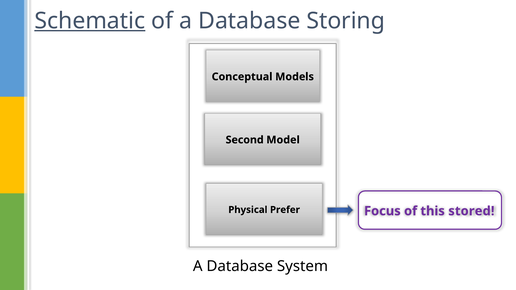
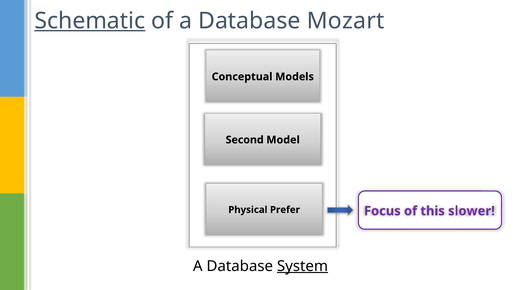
Storing: Storing -> Mozart
stored: stored -> slower
System underline: none -> present
